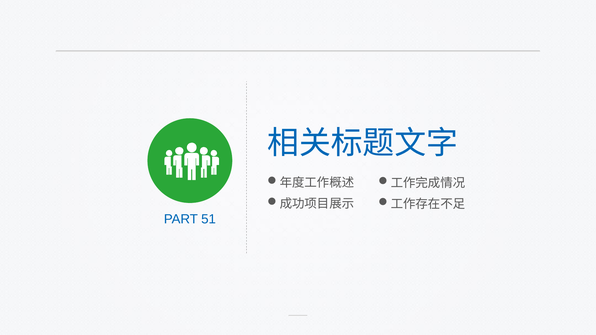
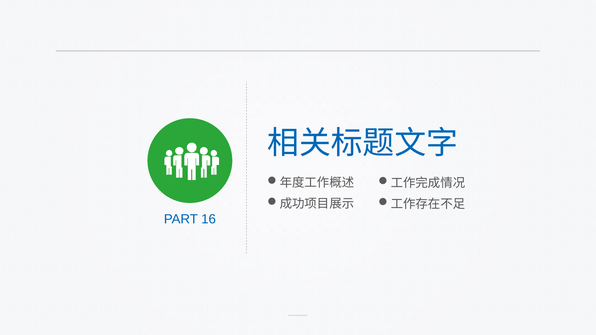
51: 51 -> 16
